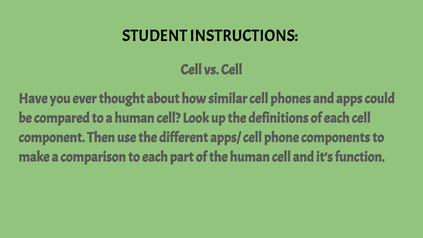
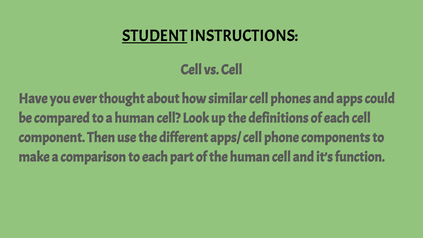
STUDENT underline: none -> present
